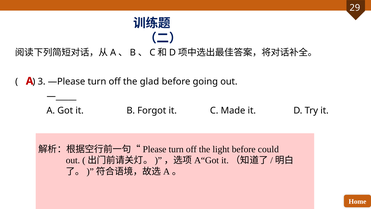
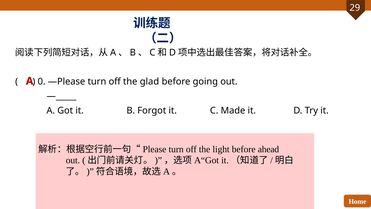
3: 3 -> 0
could: could -> ahead
